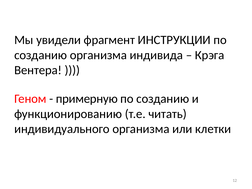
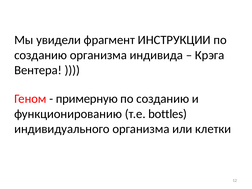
читать: читать -> bottles
